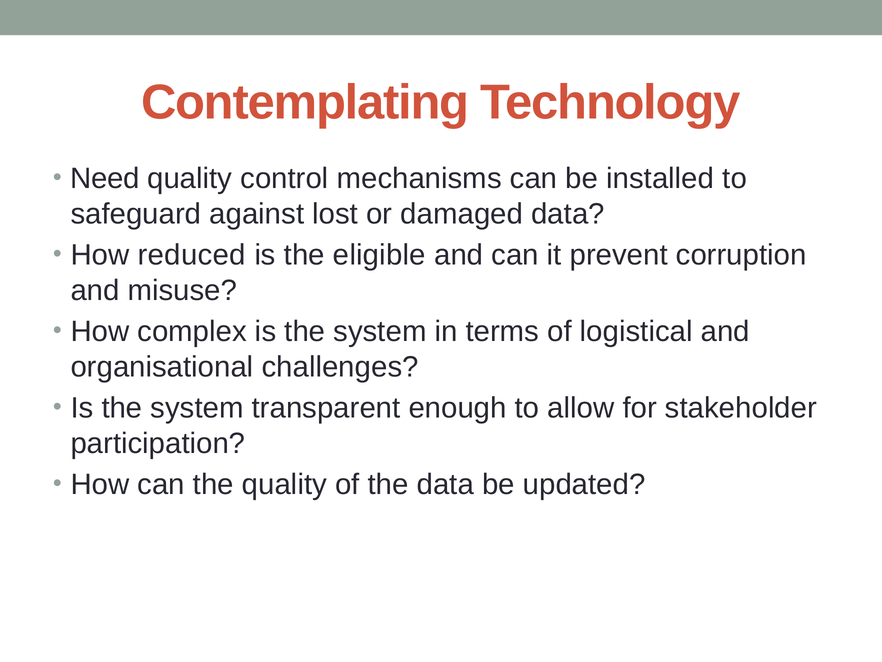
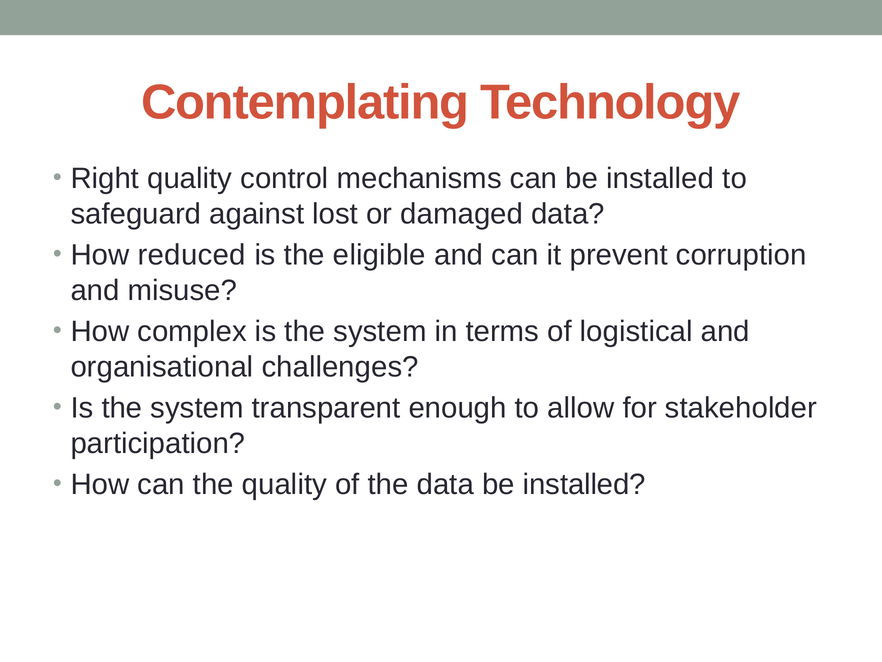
Need: Need -> Right
data be updated: updated -> installed
